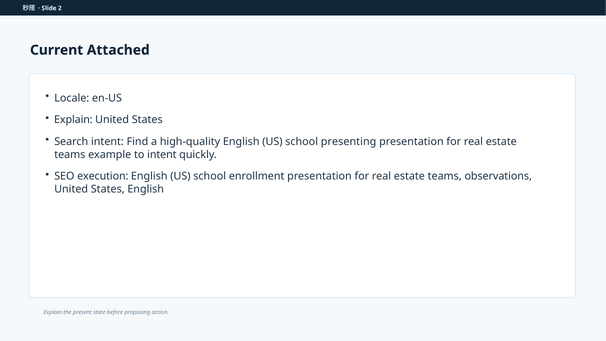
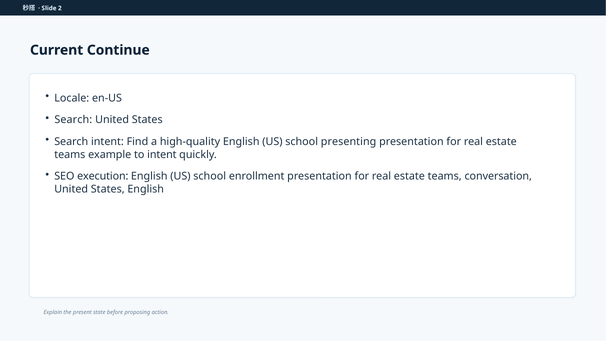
Attached: Attached -> Continue
Explain at (73, 120): Explain -> Search
observations: observations -> conversation
